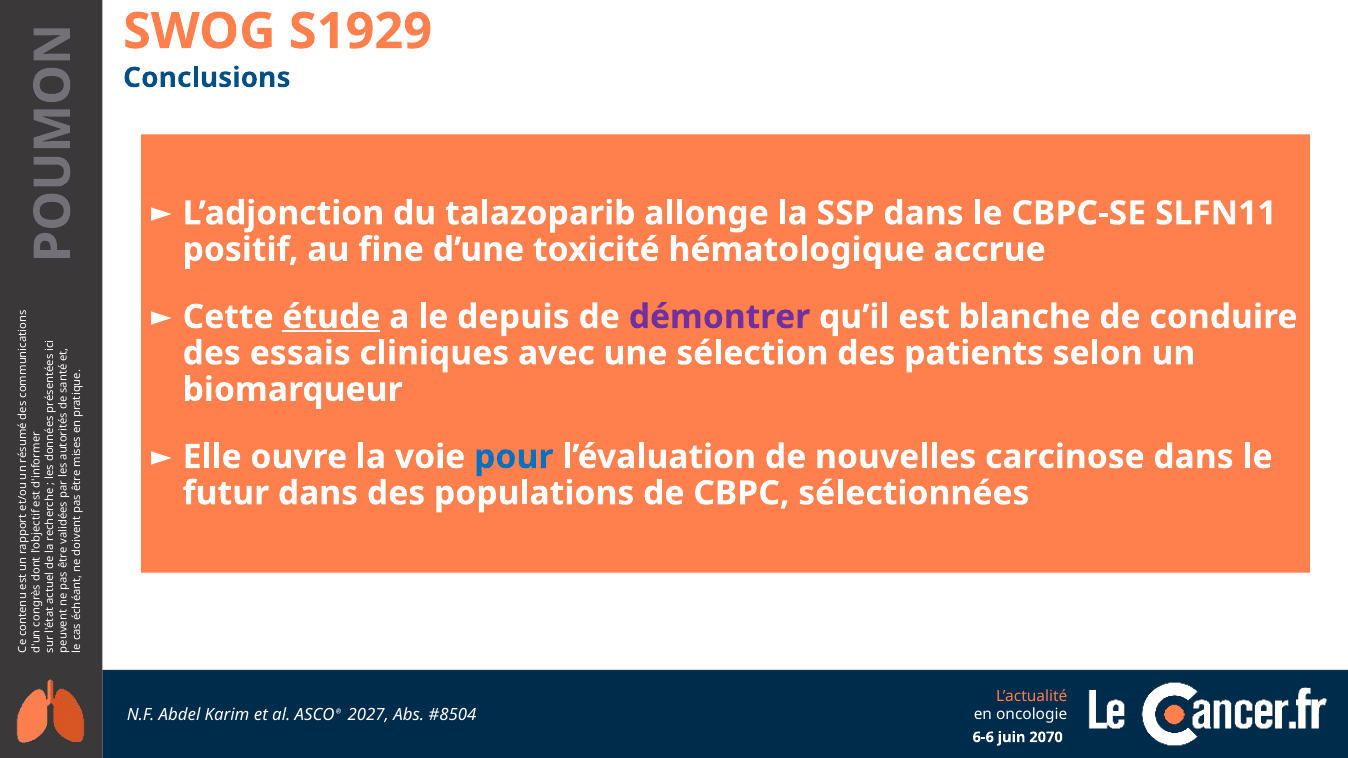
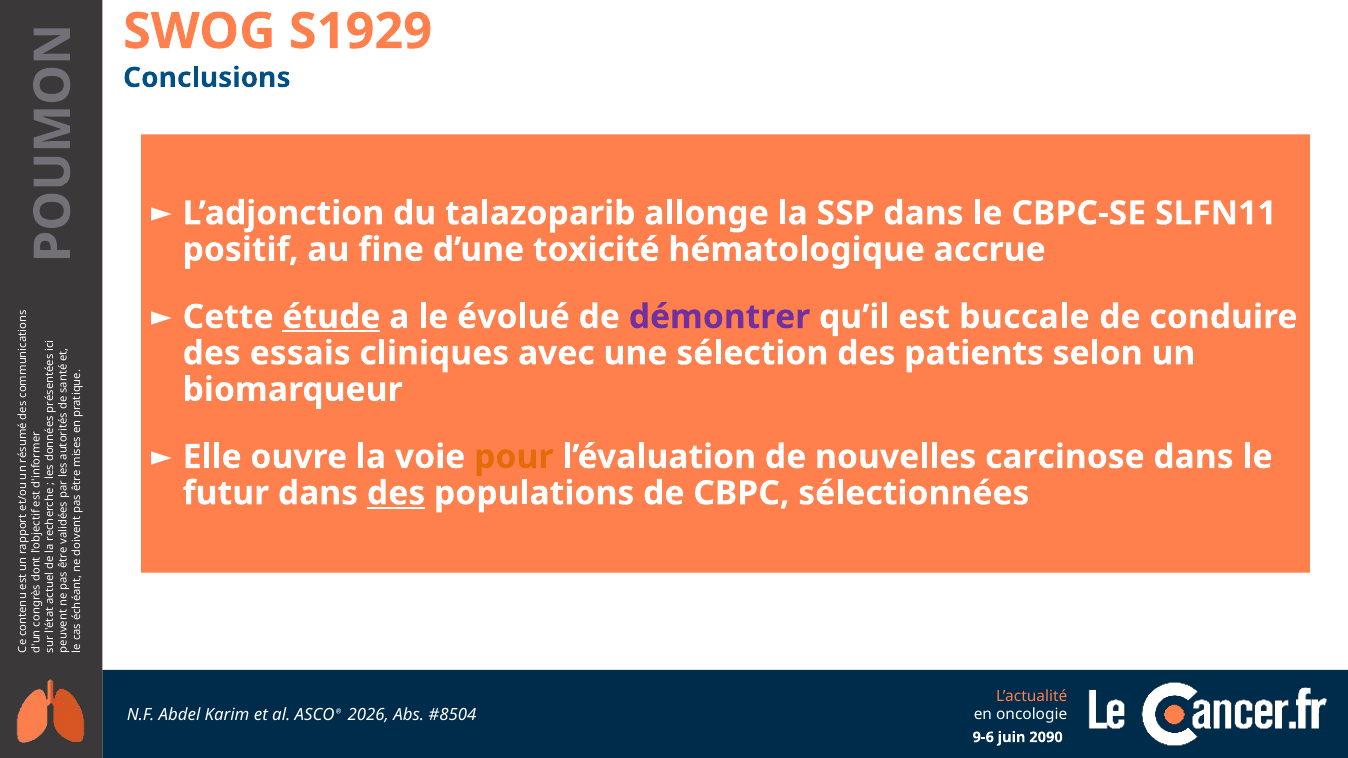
depuis: depuis -> évolué
blanche: blanche -> buccale
pour colour: blue -> orange
des at (396, 493) underline: none -> present
2027: 2027 -> 2026
6-6: 6-6 -> 9-6
2070: 2070 -> 2090
